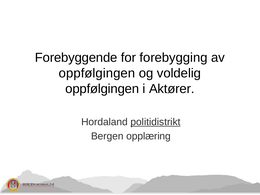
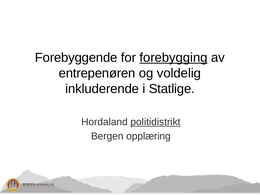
forebygging underline: none -> present
oppfølgingen at (97, 73): oppfølgingen -> entrepenøren
oppfølgingen at (102, 89): oppfølgingen -> inkluderende
Aktører: Aktører -> Statlige
